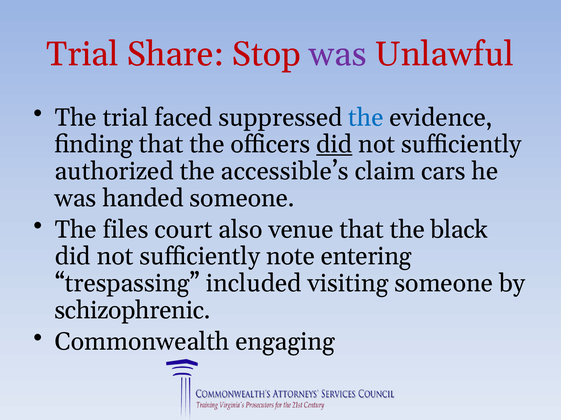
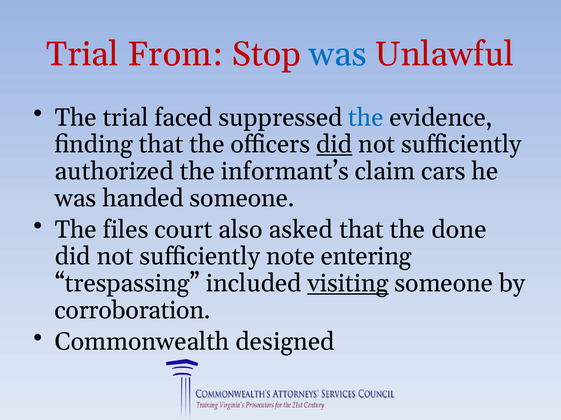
Share: Share -> From
was at (338, 54) colour: purple -> blue
accessible’s: accessible’s -> informant’s
venue: venue -> asked
black: black -> done
visiting underline: none -> present
schizophrenic: schizophrenic -> corroboration
engaging: engaging -> designed
